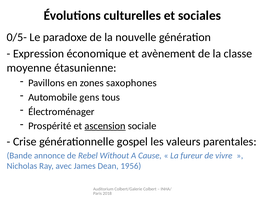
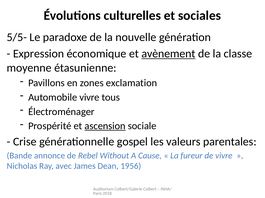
0/5-: 0/5- -> 5/5-
avènement underline: none -> present
saxophones: saxophones -> exclamation
Automobile gens: gens -> vivre
